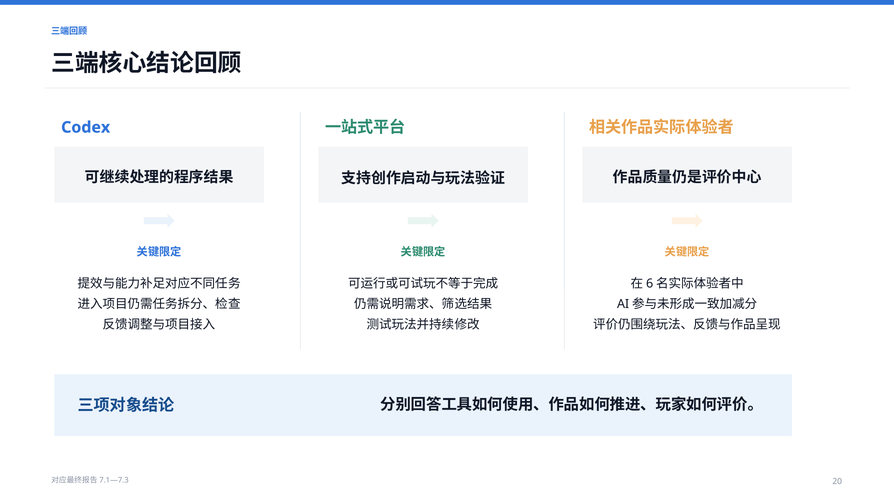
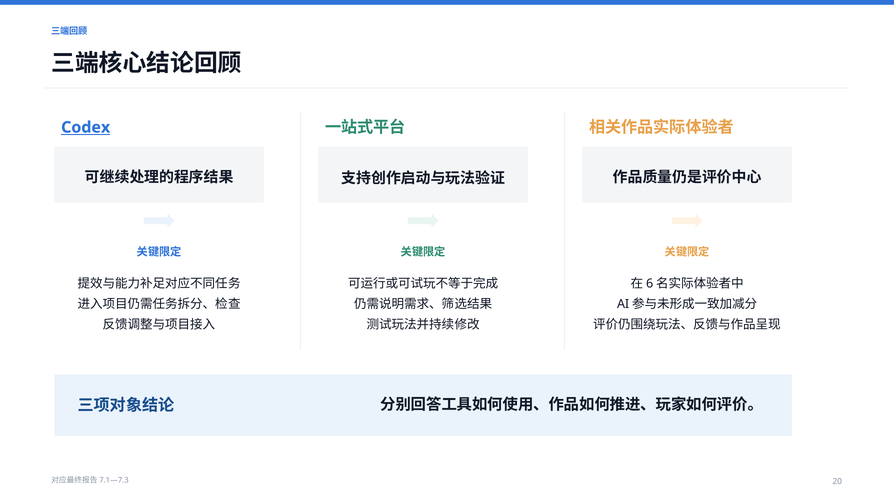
Codex underline: none -> present
